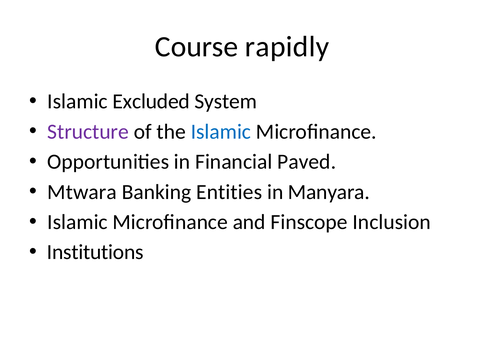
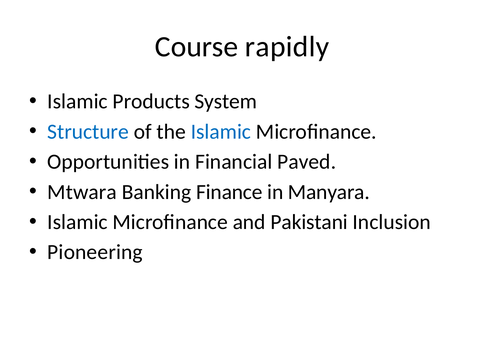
Excluded: Excluded -> Products
Structure colour: purple -> blue
Entities: Entities -> Finance
Finscope: Finscope -> Pakistani
Institutions: Institutions -> Pioneering
